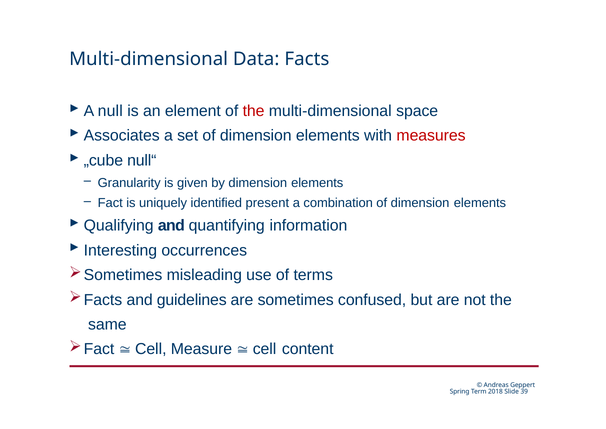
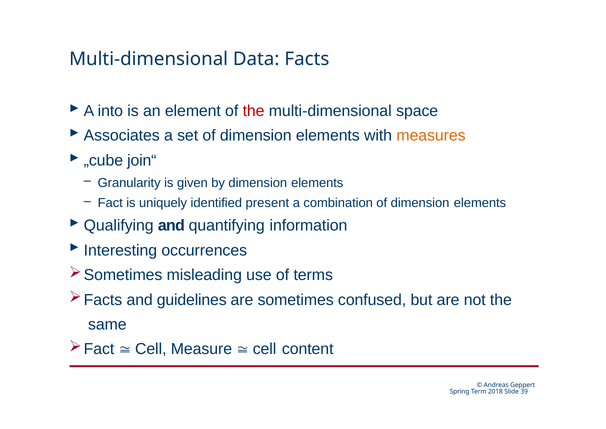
null: null -> into
measures colour: red -> orange
null“: null“ -> join“
